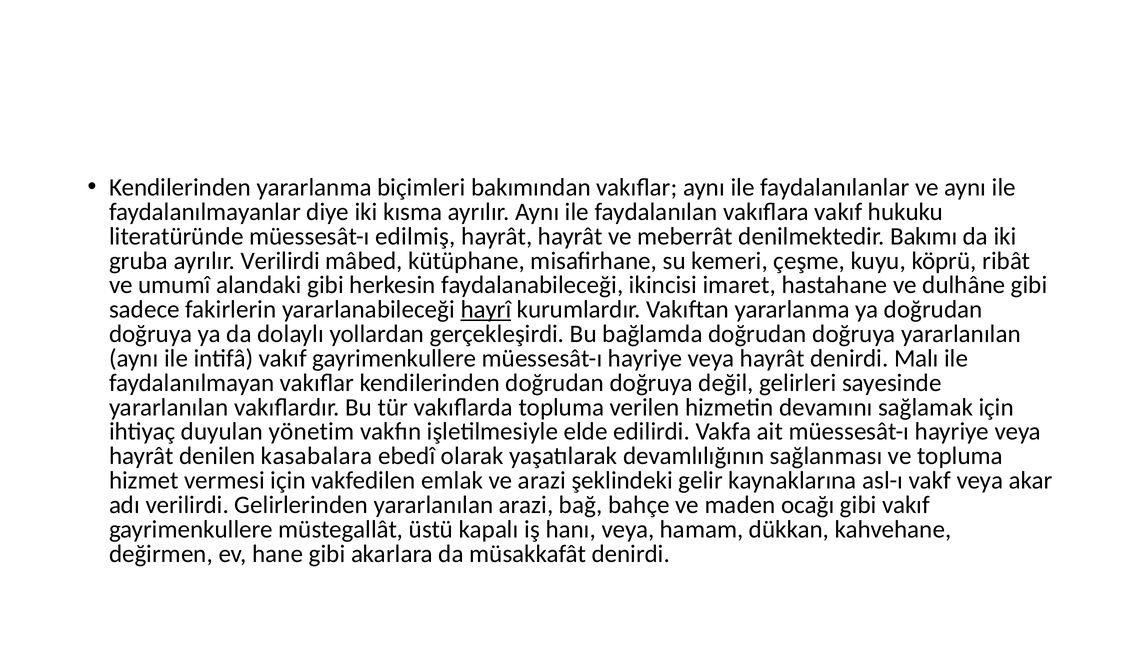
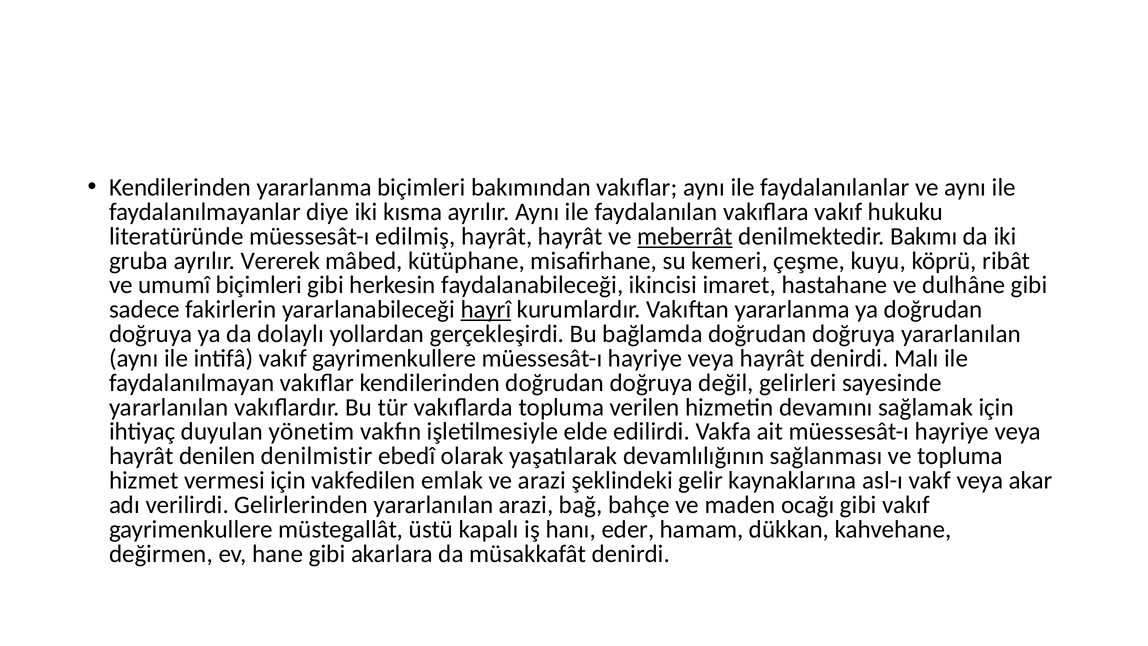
meberrât underline: none -> present
ayrılır Verilirdi: Verilirdi -> Vererek
umumî alandaki: alandaki -> biçimleri
kasabalara: kasabalara -> denilmistir
hanı veya: veya -> eder
